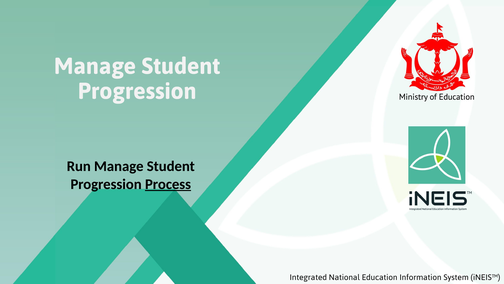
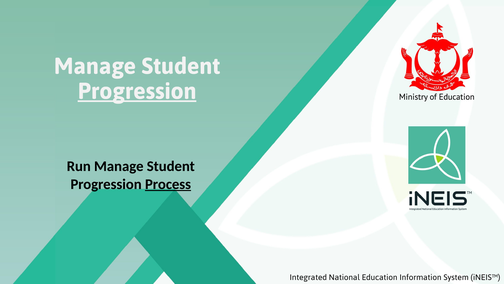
Progression at (137, 91) underline: none -> present
